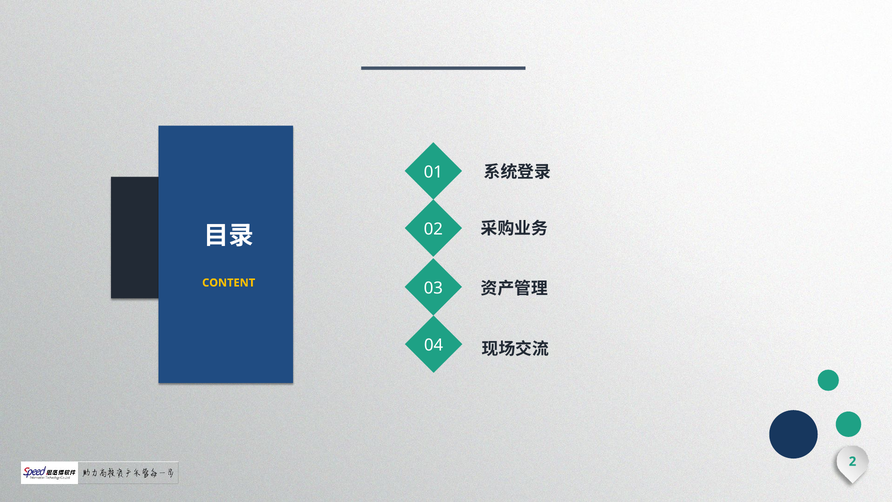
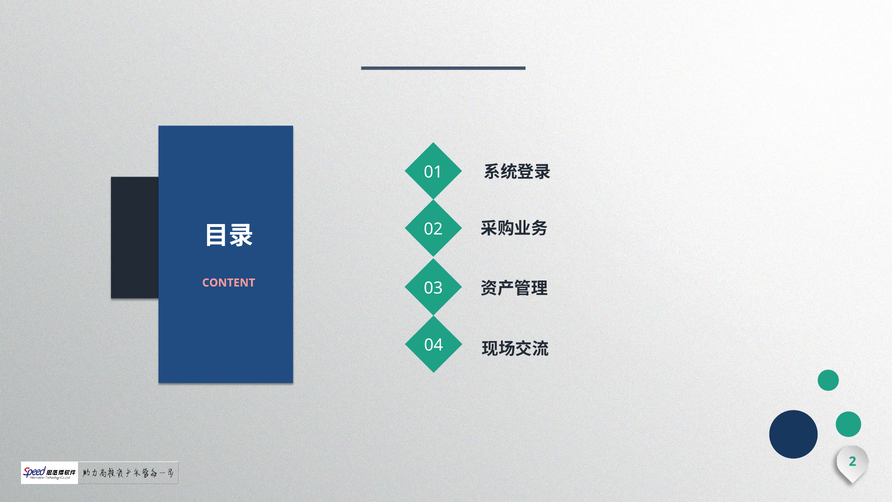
CONTENT colour: yellow -> pink
